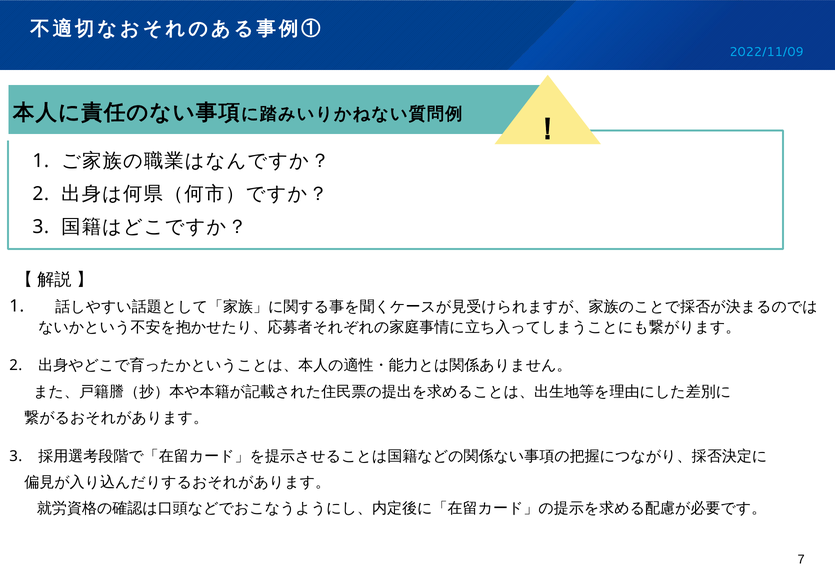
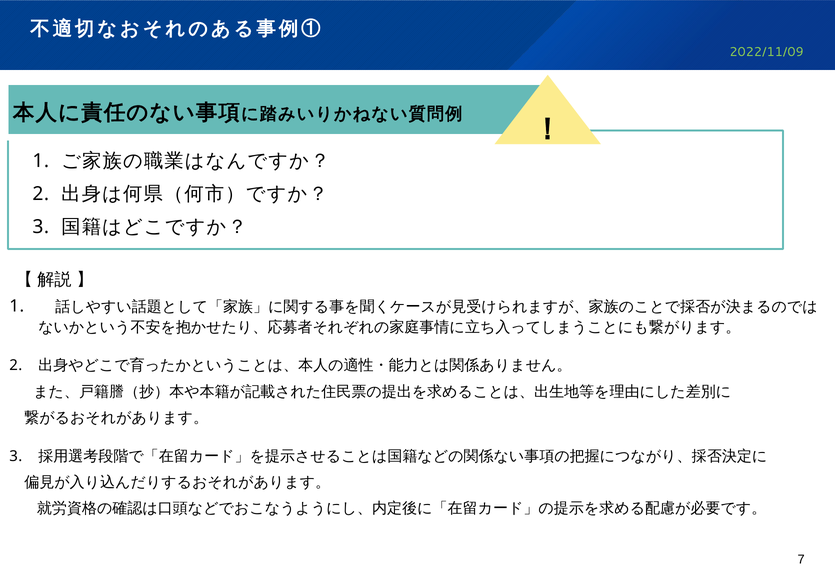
2022/11/09 colour: light blue -> light green
